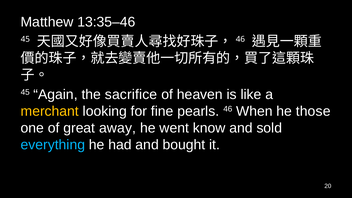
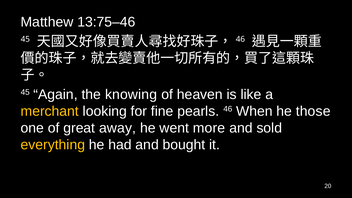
13:35–46: 13:35–46 -> 13:75–46
sacrifice: sacrifice -> knowing
know: know -> more
everything colour: light blue -> yellow
